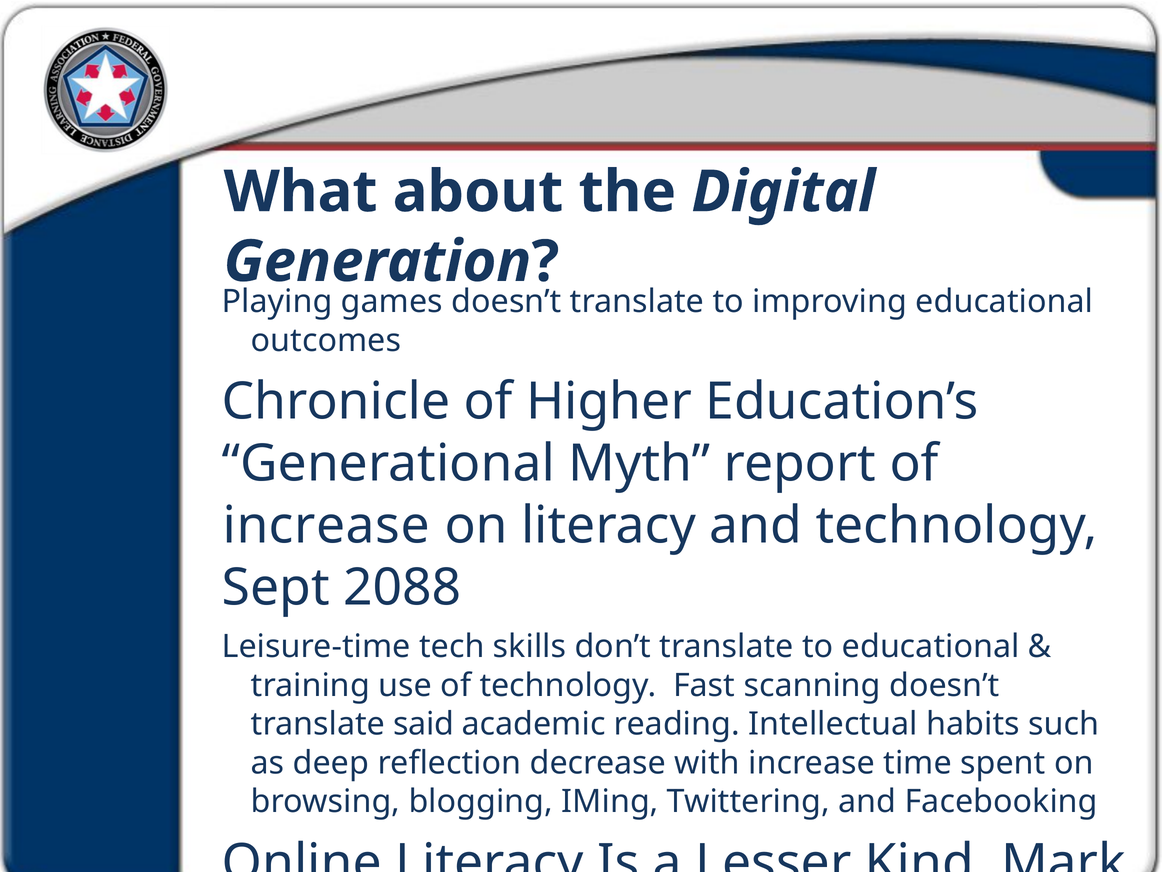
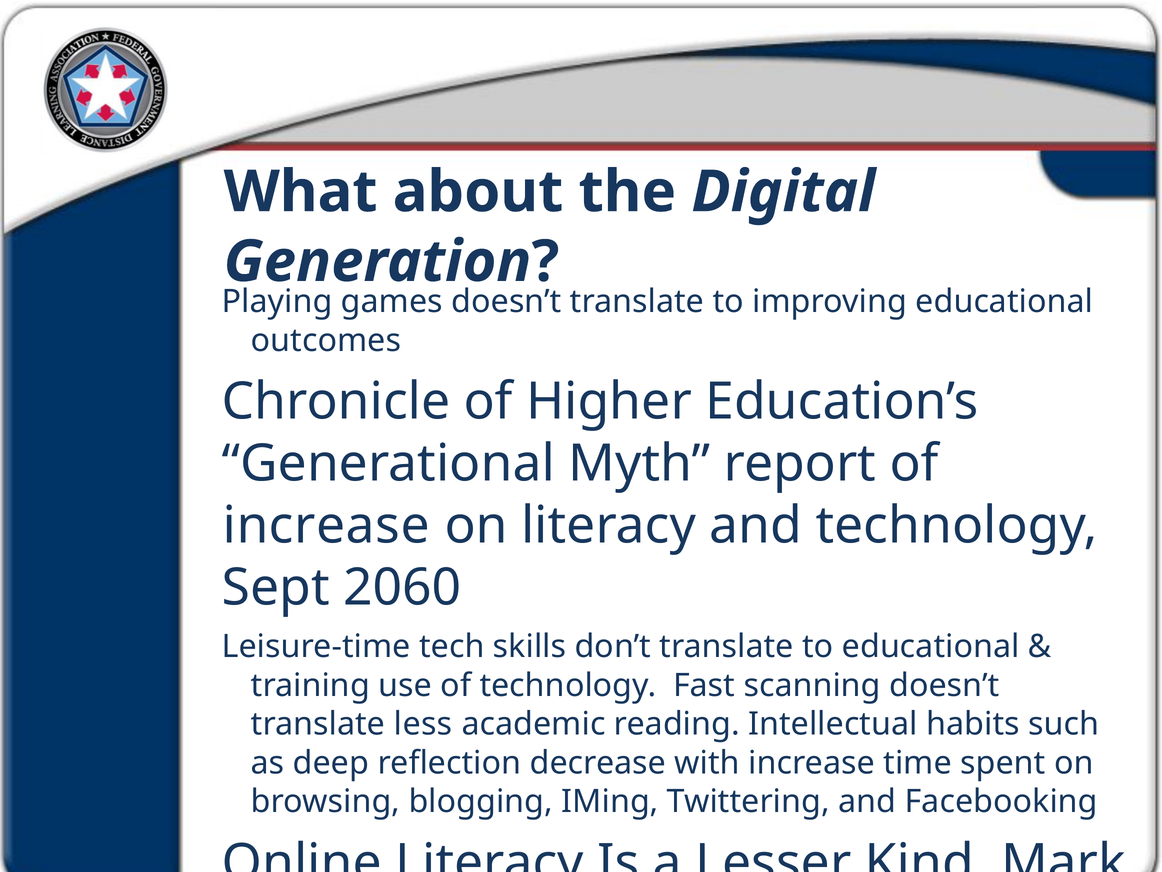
2088: 2088 -> 2060
said: said -> less
